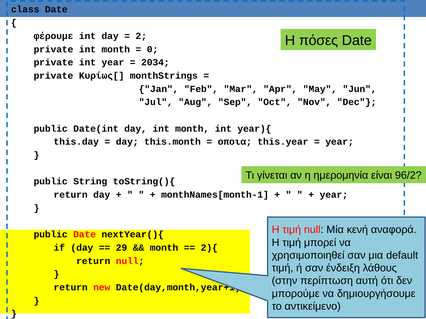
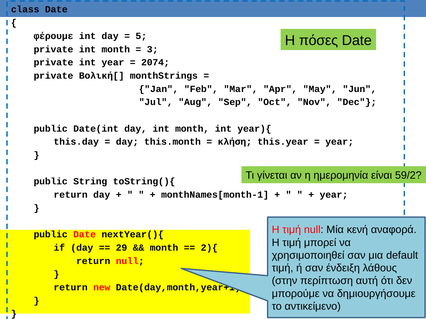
2: 2 -> 5
0: 0 -> 3
2034: 2034 -> 2074
Κυρίως[: Κυρίως[ -> Βολική[
οποια: οποια -> κλήση
96/2: 96/2 -> 59/2
